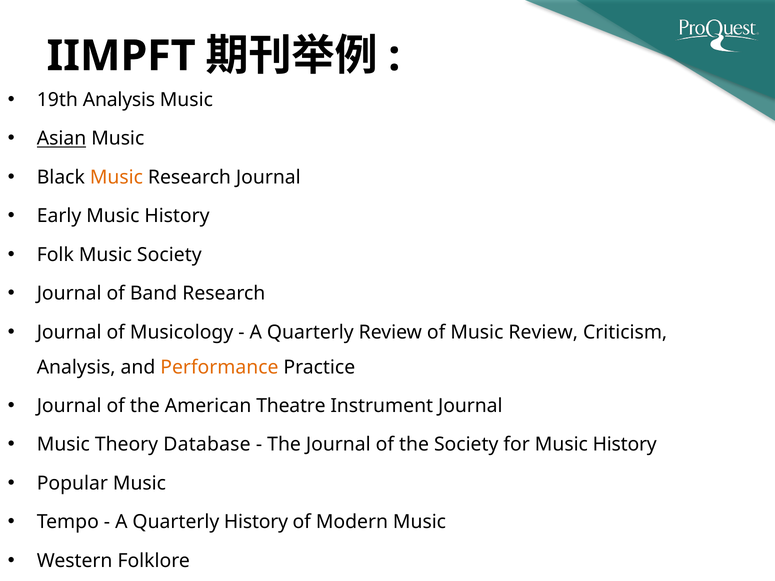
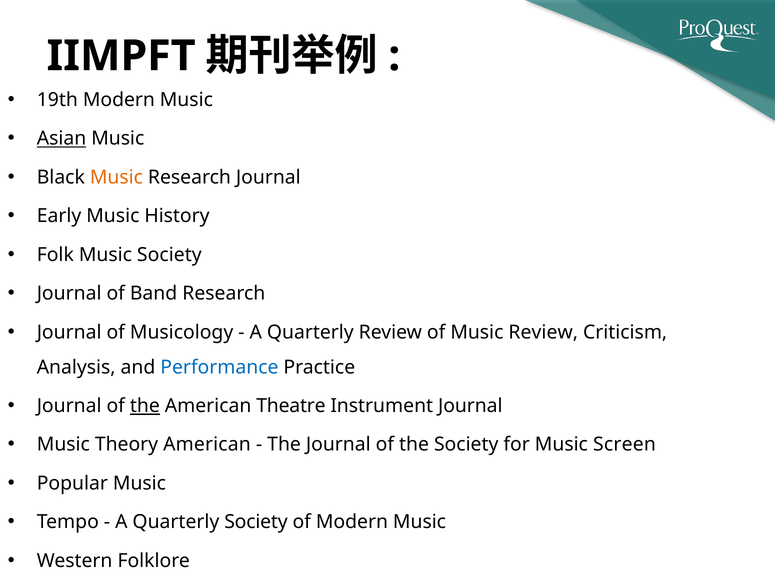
19th Analysis: Analysis -> Modern
Performance colour: orange -> blue
the at (145, 406) underline: none -> present
Theory Database: Database -> American
for Music History: History -> Screen
Quarterly History: History -> Society
